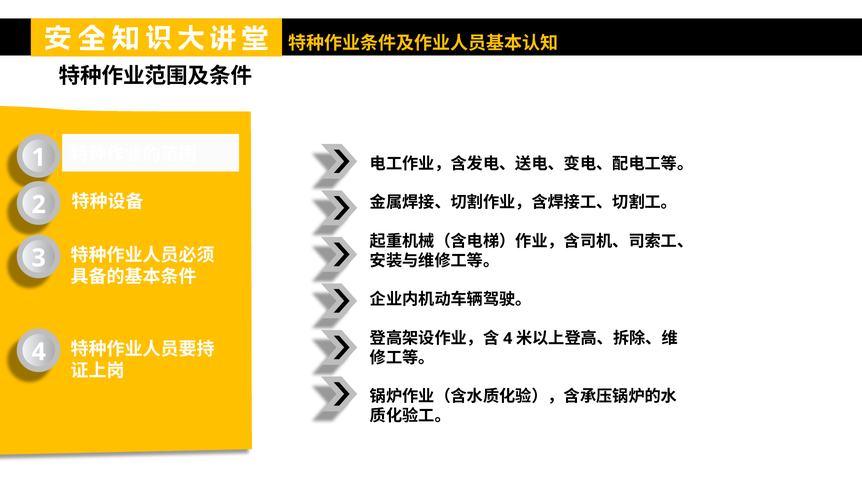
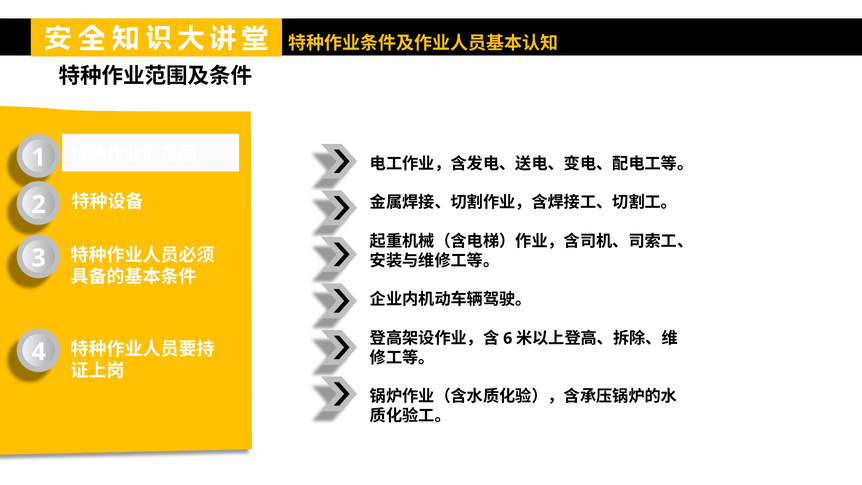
4 at (508, 338): 4 -> 6
